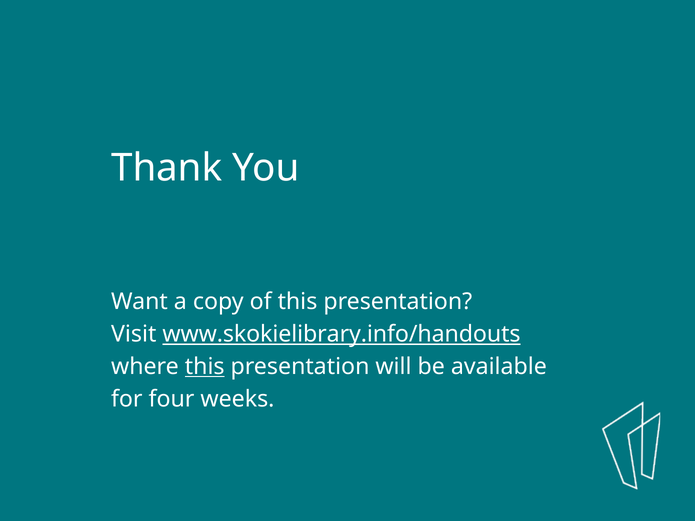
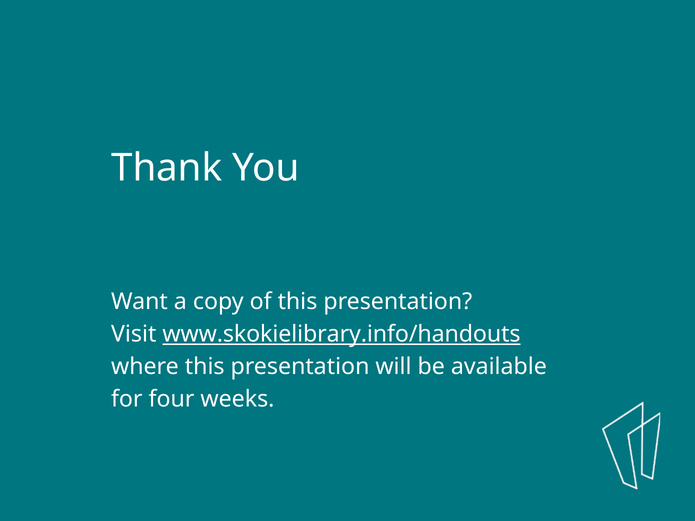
this at (205, 367) underline: present -> none
